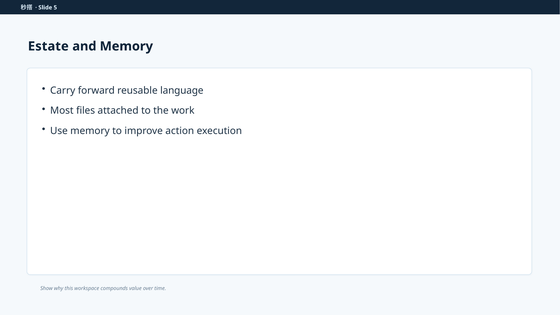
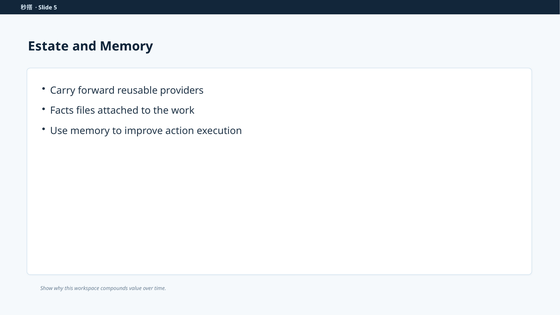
language: language -> providers
Most: Most -> Facts
